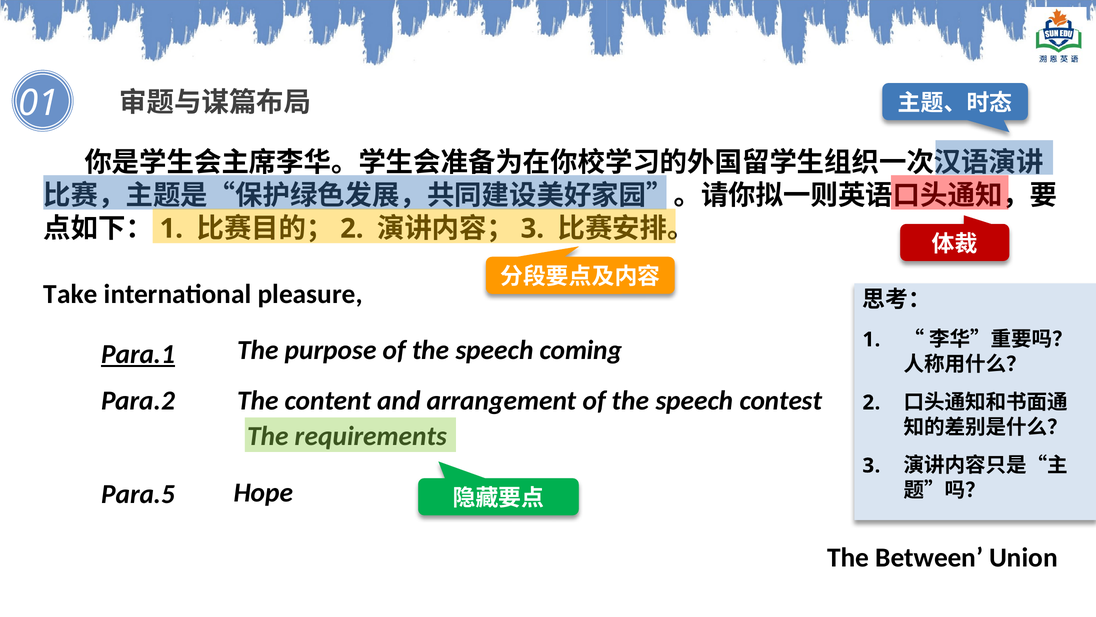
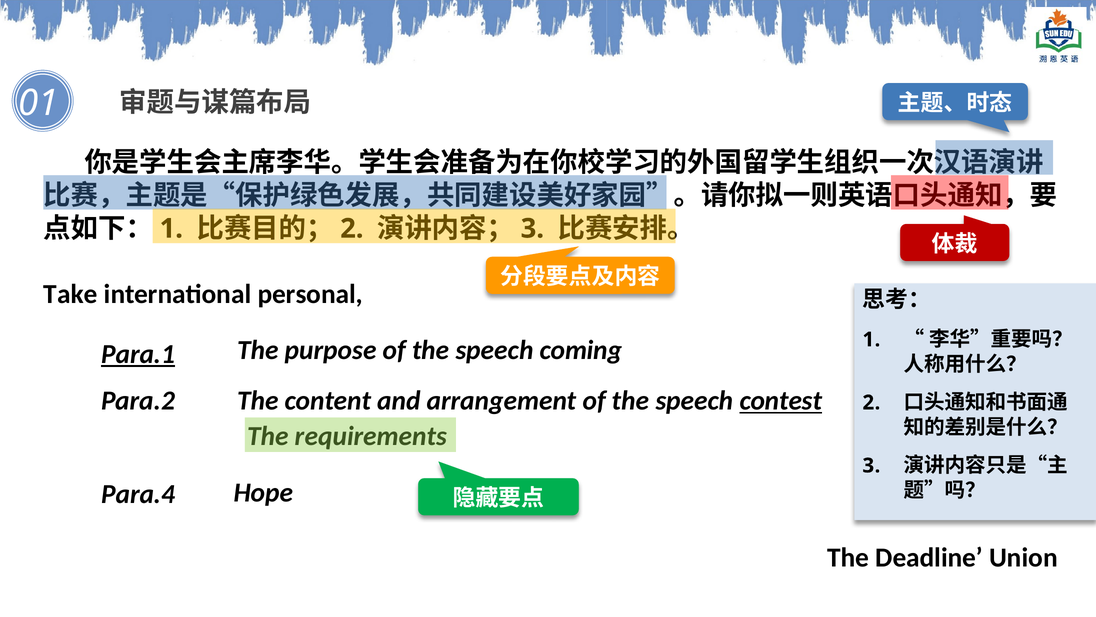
pleasure: pleasure -> personal
contest underline: none -> present
Para.5: Para.5 -> Para.4
Between: Between -> Deadline
